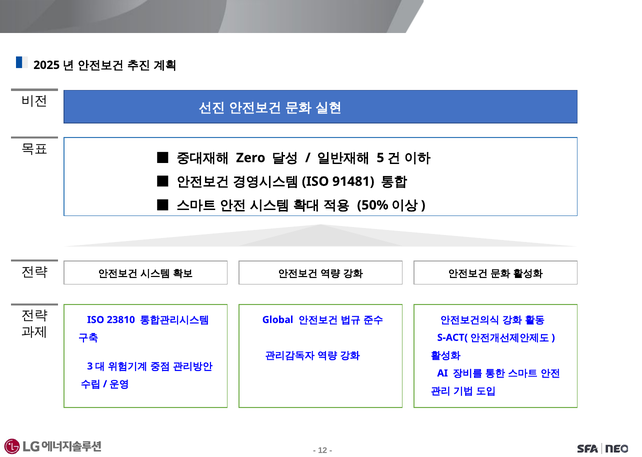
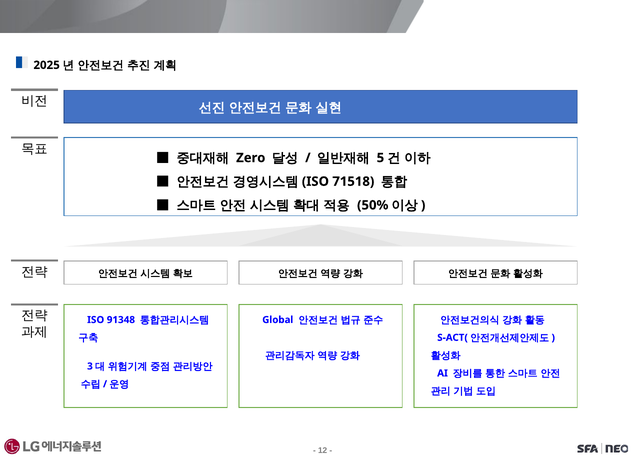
91481: 91481 -> 71518
23810: 23810 -> 91348
